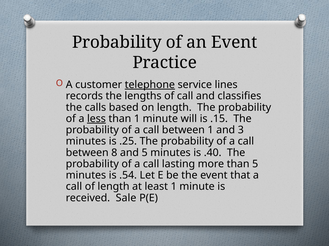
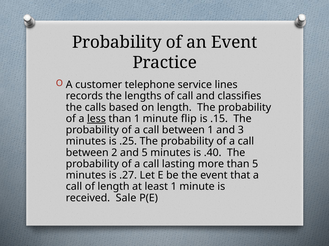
telephone underline: present -> none
will: will -> flip
8: 8 -> 2
.54: .54 -> .27
